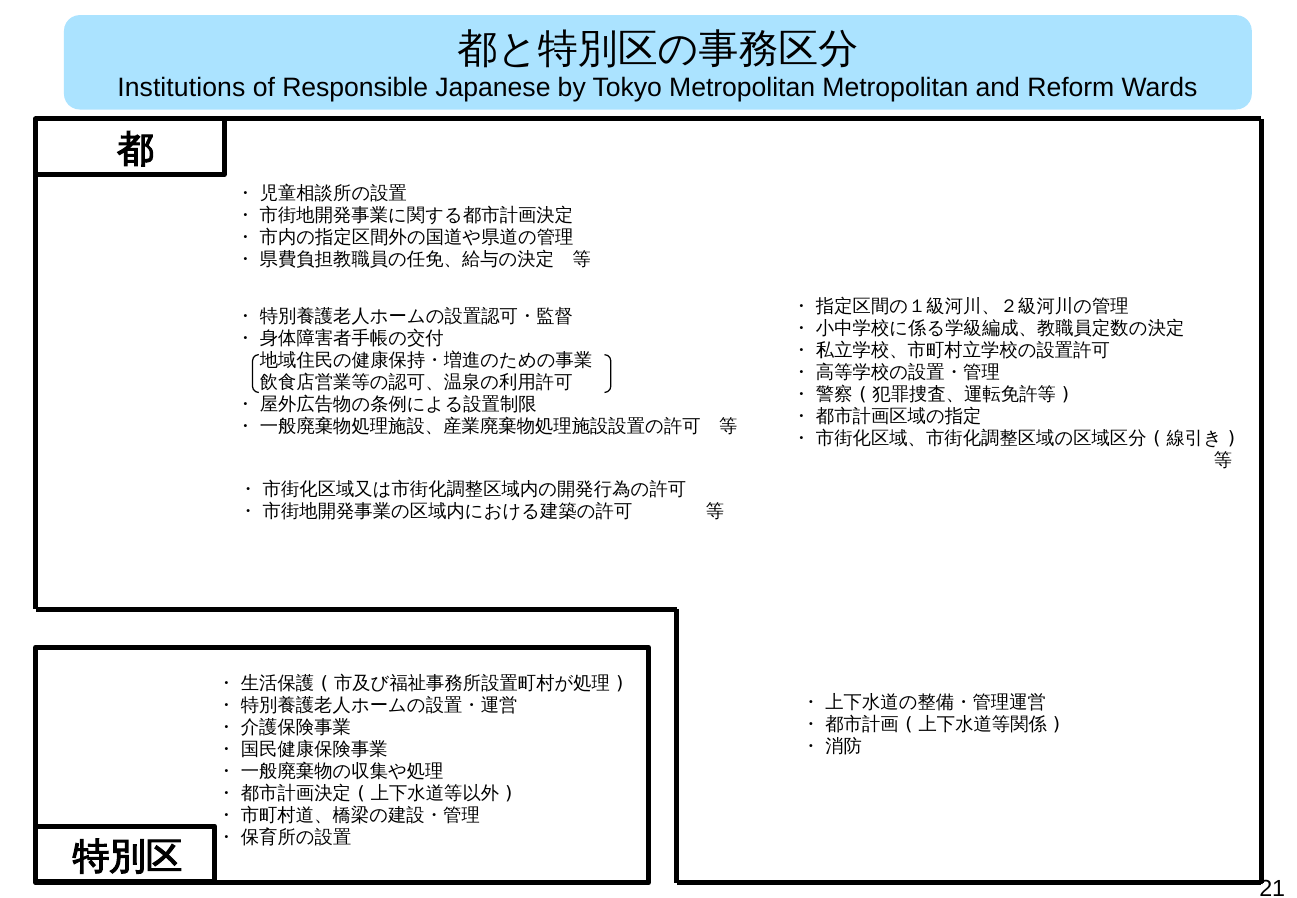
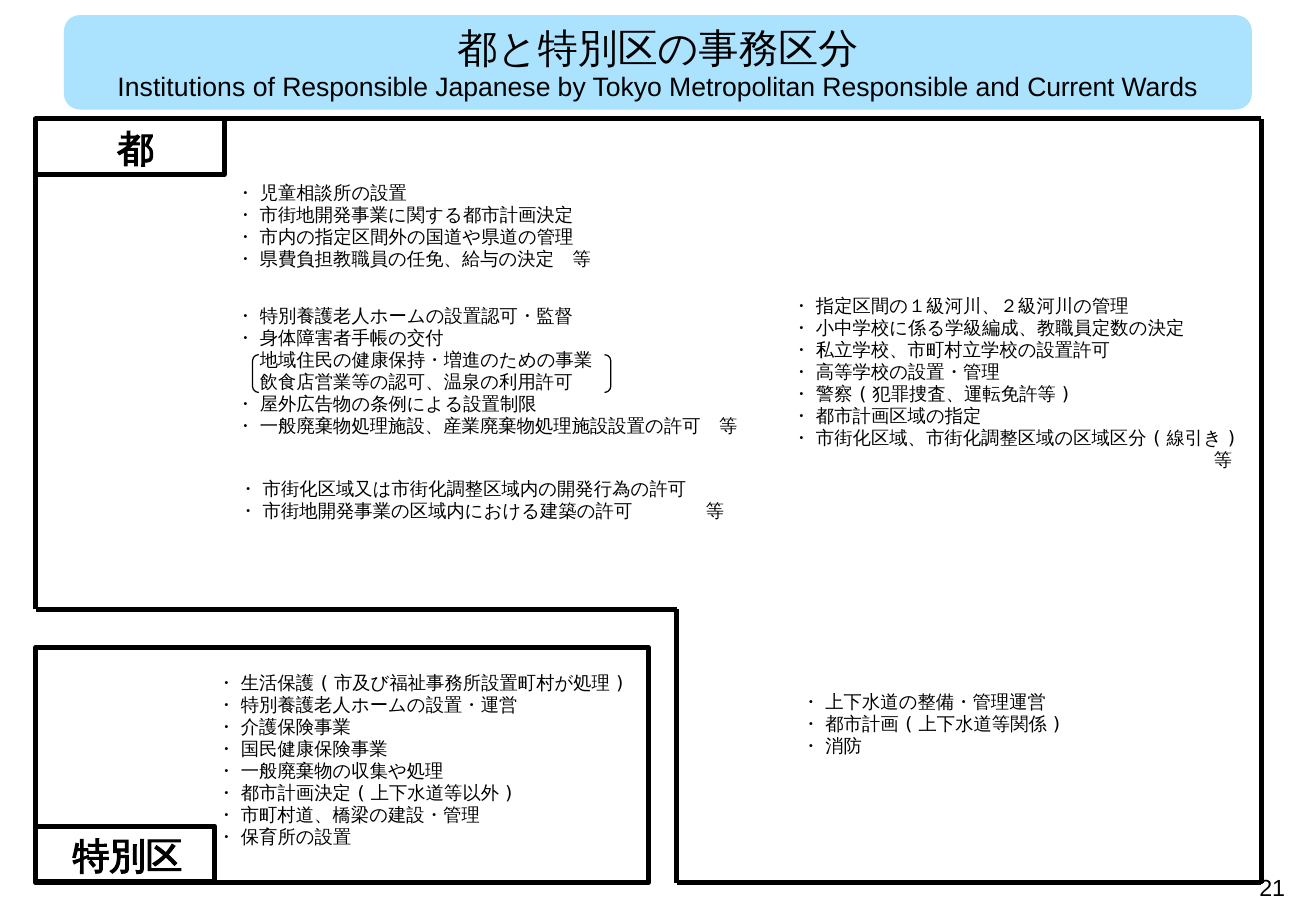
Metropolitan Metropolitan: Metropolitan -> Responsible
Reform: Reform -> Current
